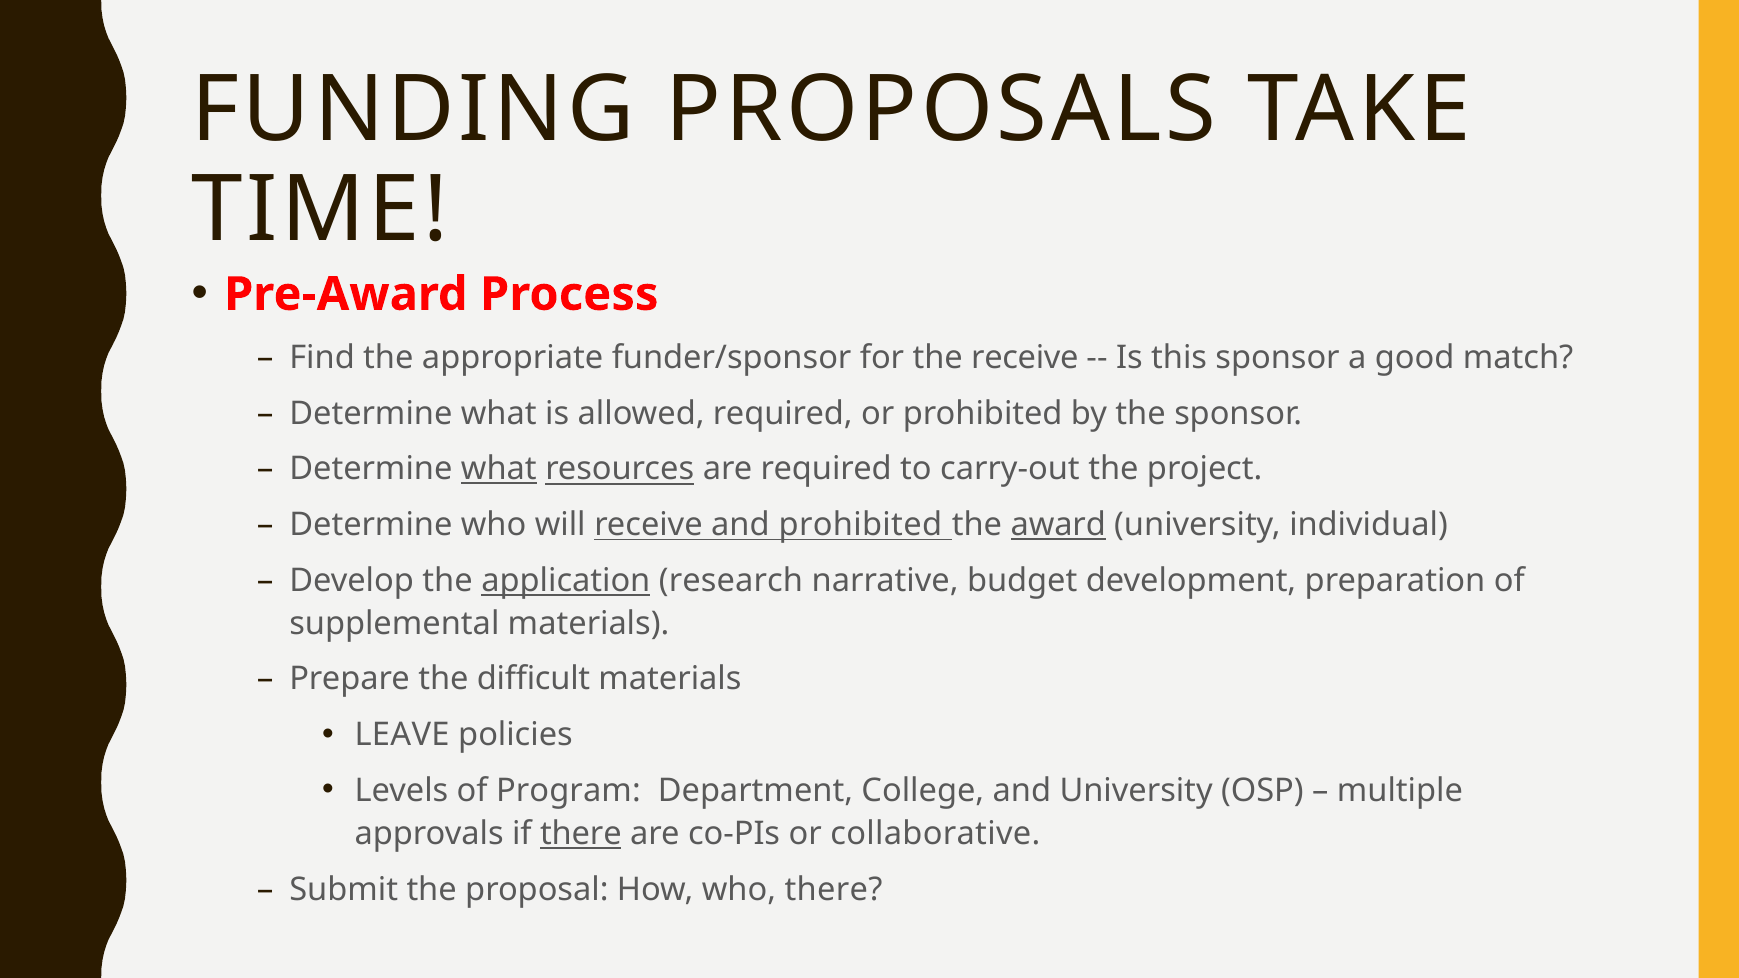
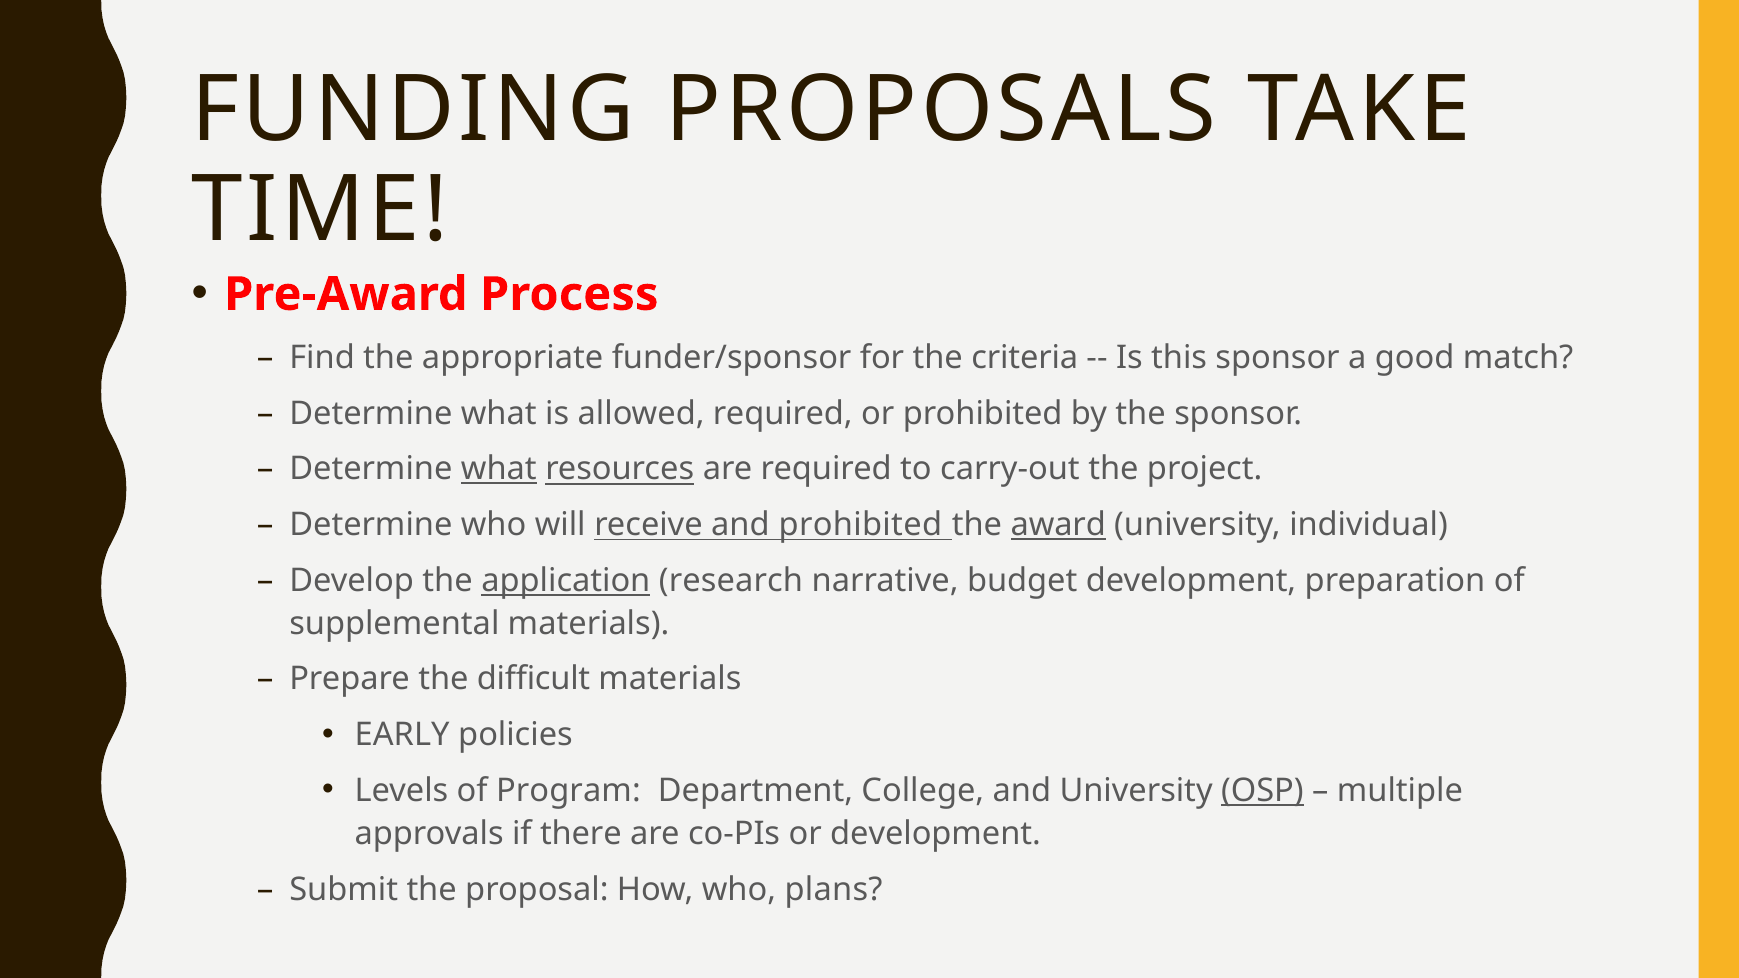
the receive: receive -> criteria
LEAVE: LEAVE -> EARLY
OSP underline: none -> present
there at (581, 834) underline: present -> none
or collaborative: collaborative -> development
who there: there -> plans
